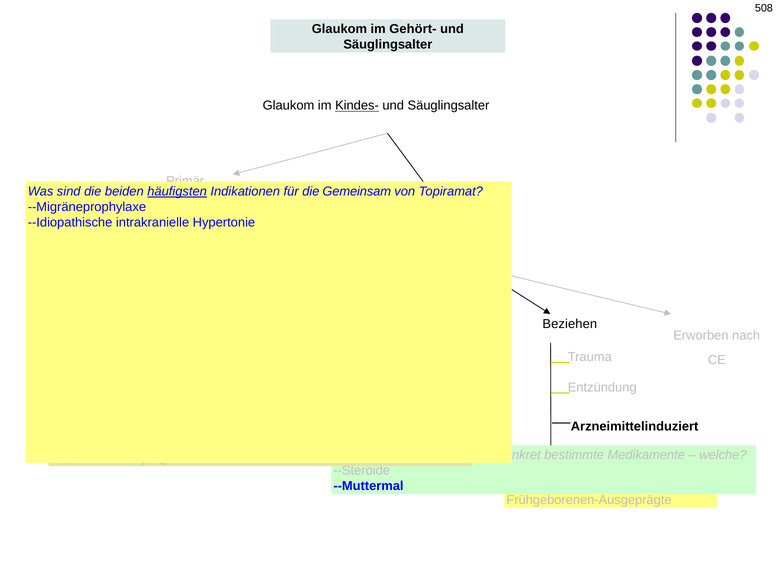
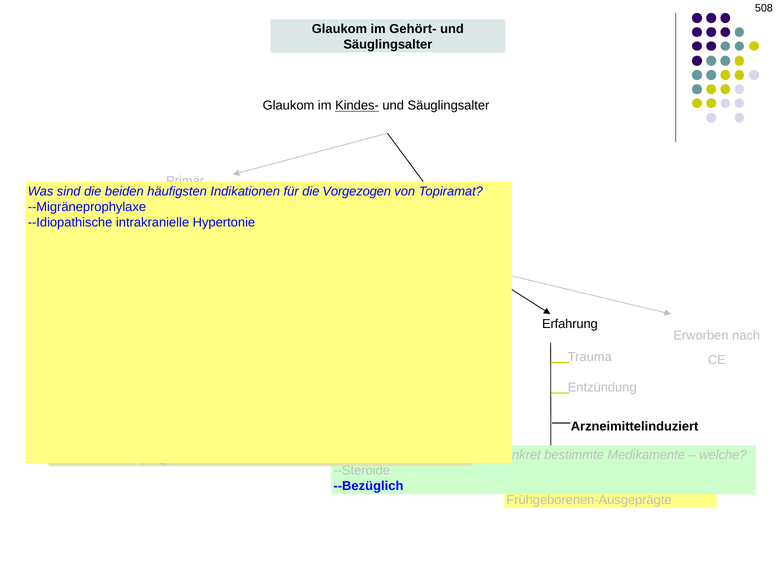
häufigsten at (177, 191) underline: present -> none
Gemeinsam: Gemeinsam -> Vorgezogen
Beziehen: Beziehen -> Erfahrung
--Muttermal: --Muttermal -> --Bezüglich
